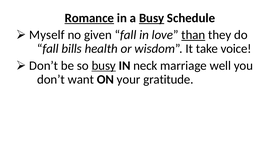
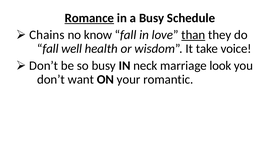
Busy at (152, 18) underline: present -> none
Myself: Myself -> Chains
given: given -> know
bills: bills -> well
busy at (104, 65) underline: present -> none
well: well -> look
gratitude: gratitude -> romantic
